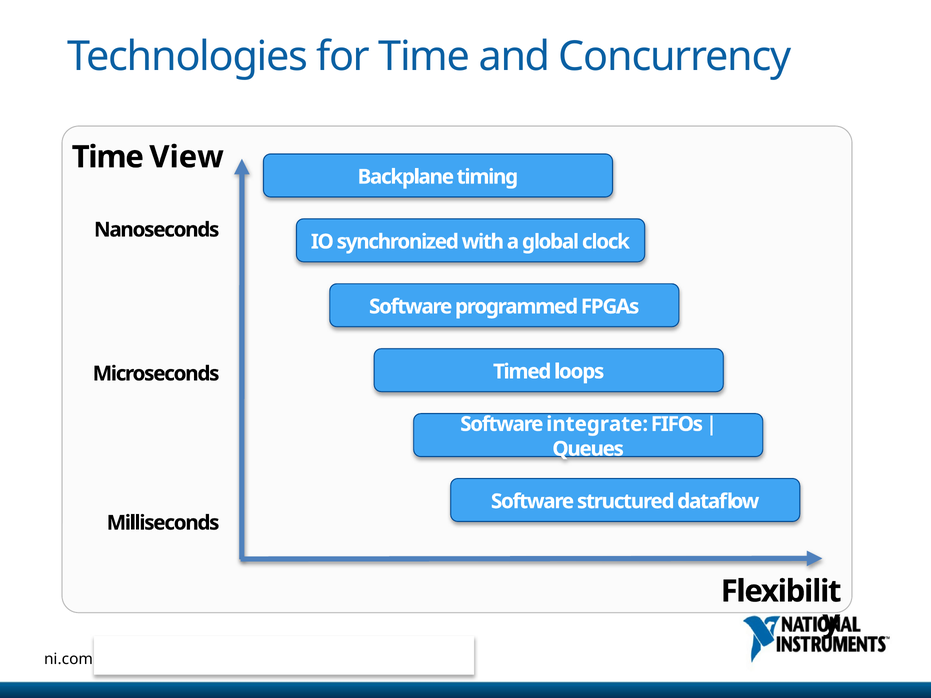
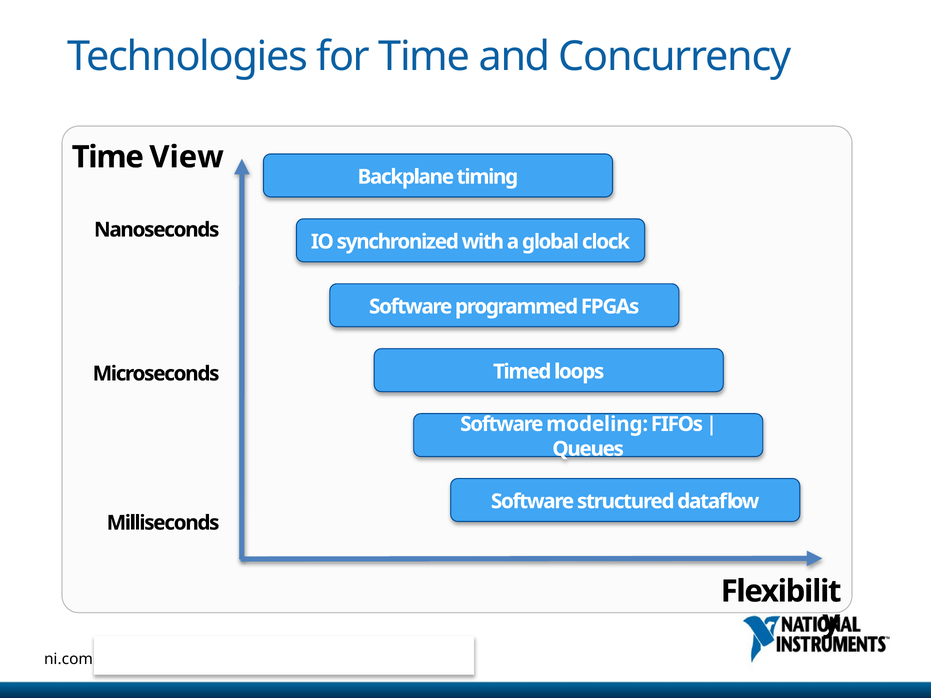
integrate: integrate -> modeling
